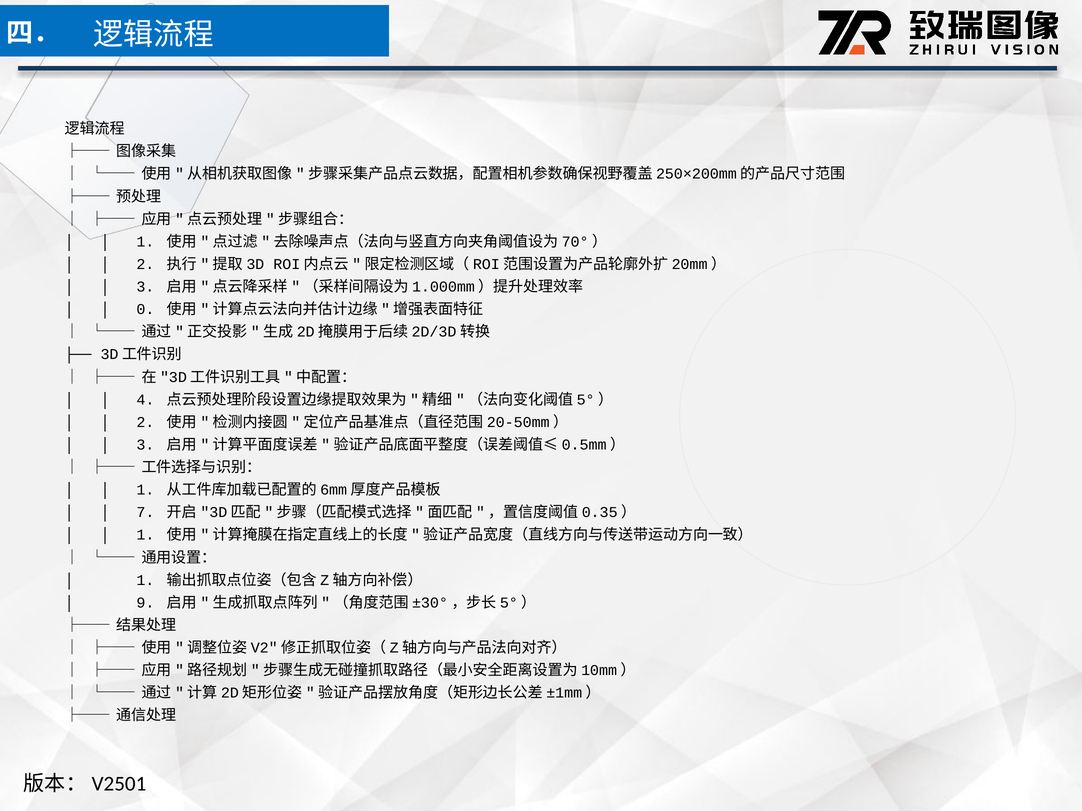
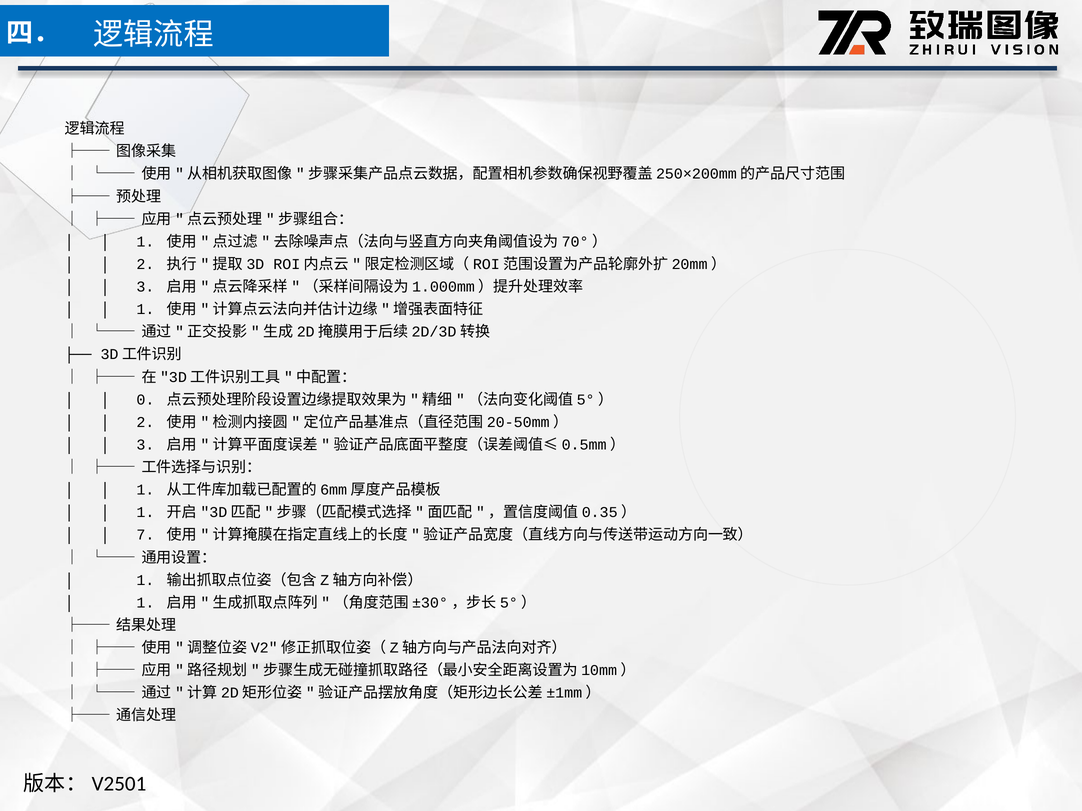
0 at (145, 310): 0 -> 1
4: 4 -> 0
7 at (145, 513): 7 -> 1
1 at (145, 535): 1 -> 7
9 at (145, 603): 9 -> 1
